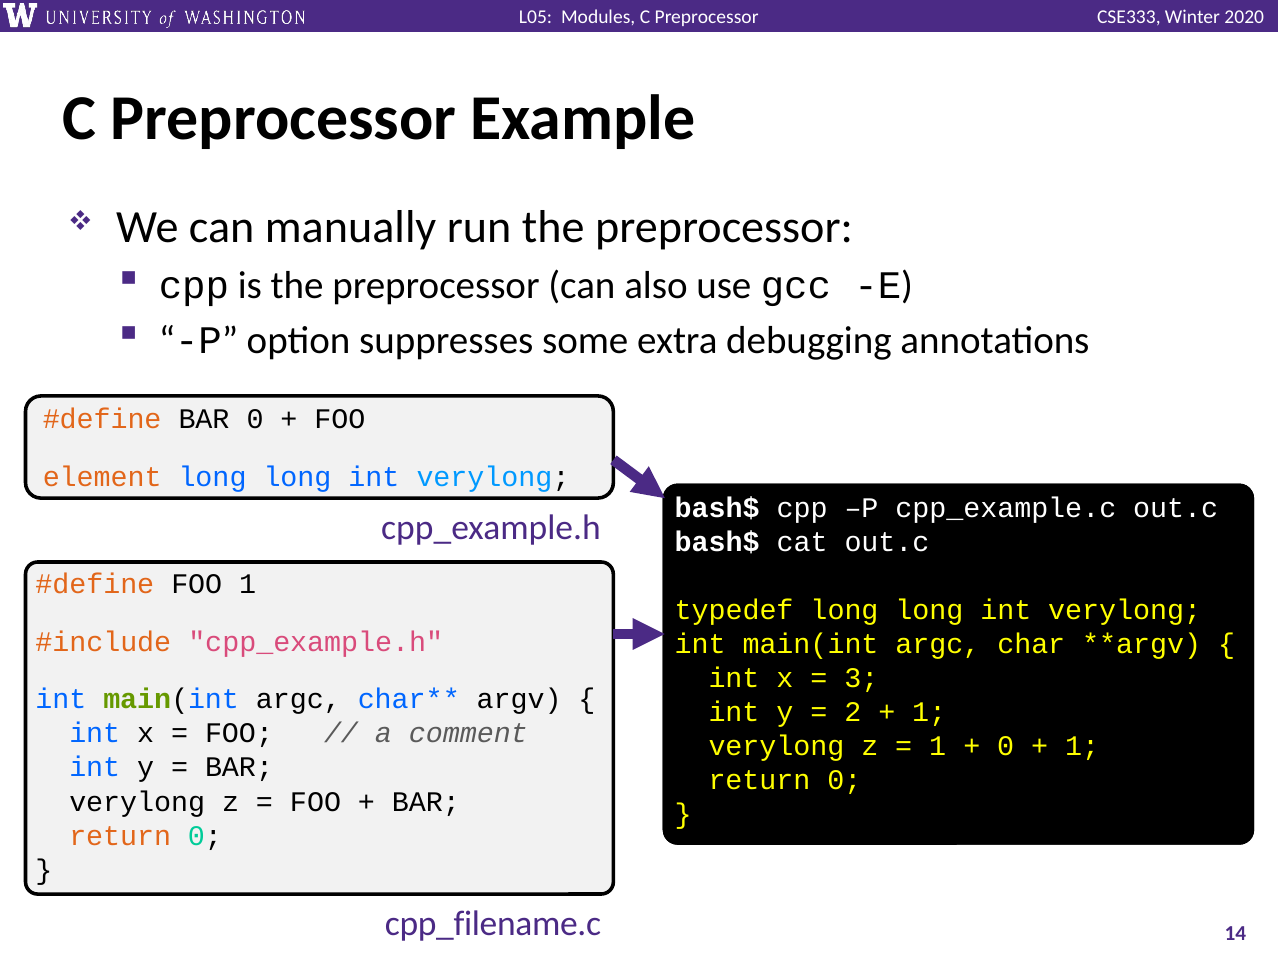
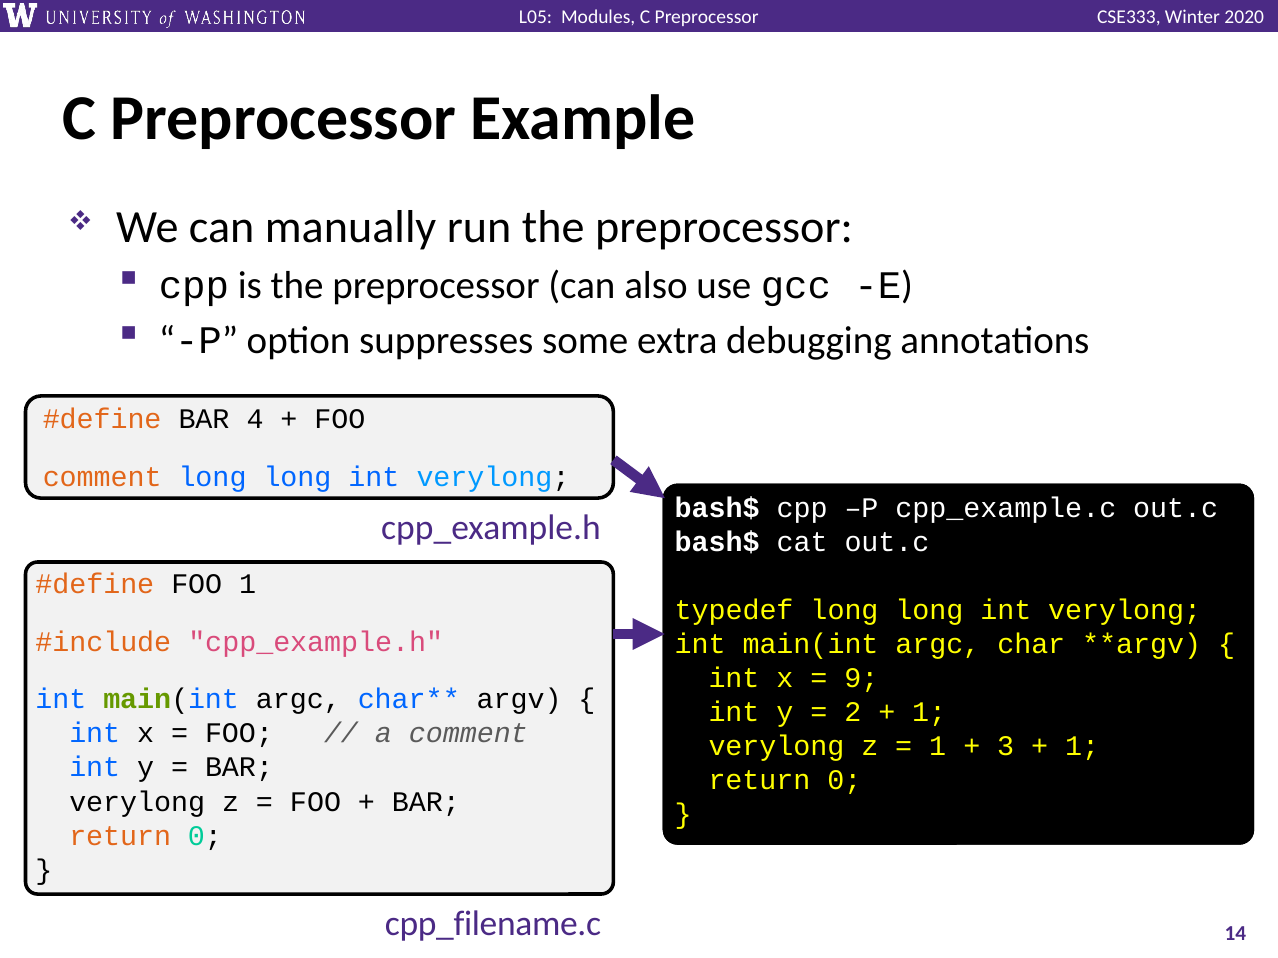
BAR 0: 0 -> 4
element at (102, 477): element -> comment
3: 3 -> 9
0 at (1006, 747): 0 -> 3
